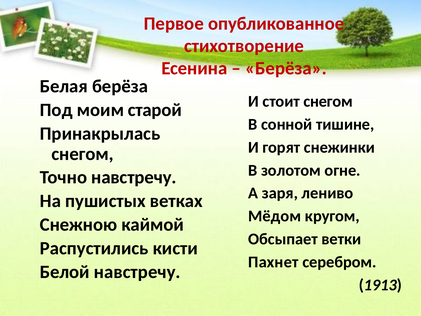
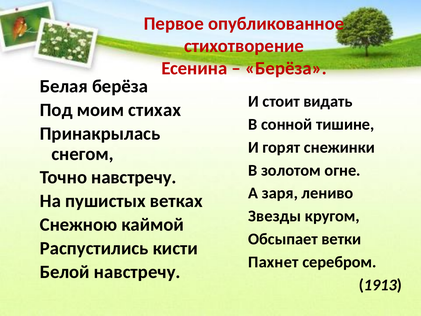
стоит снегом: снегом -> видать
старой: старой -> стихах
Мёдом: Мёдом -> Звезды
